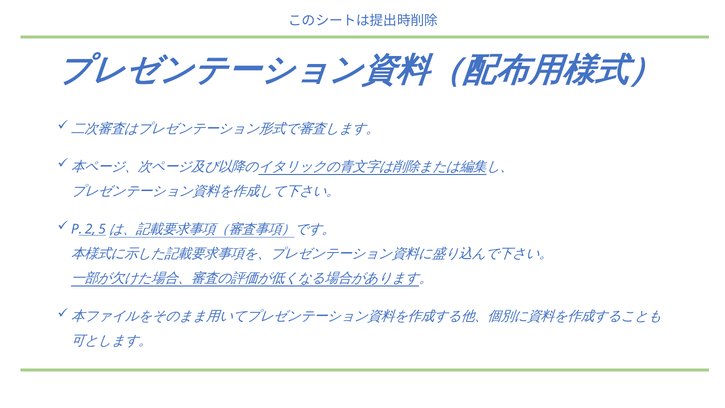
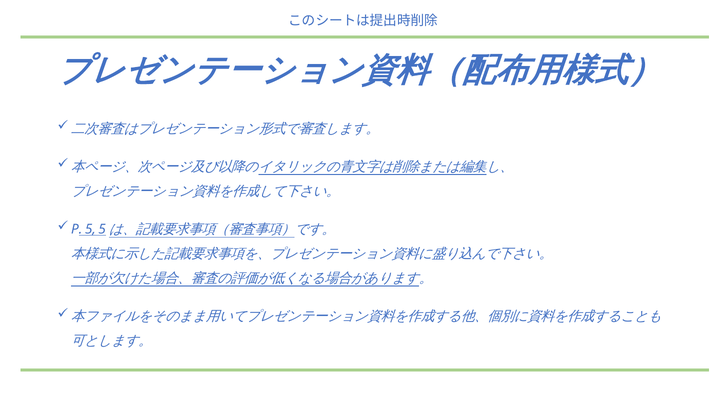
2: 2 -> 5
